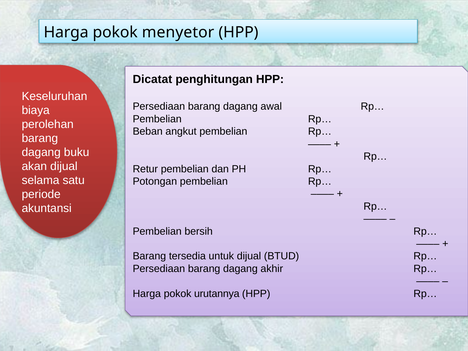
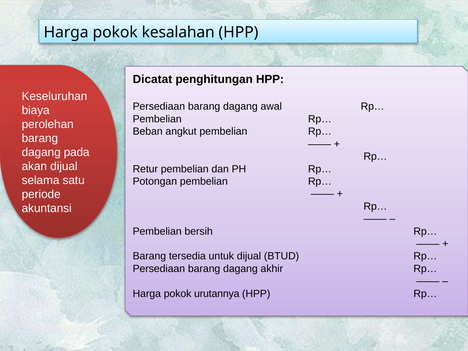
menyetor: menyetor -> kesalahan
buku: buku -> pada
